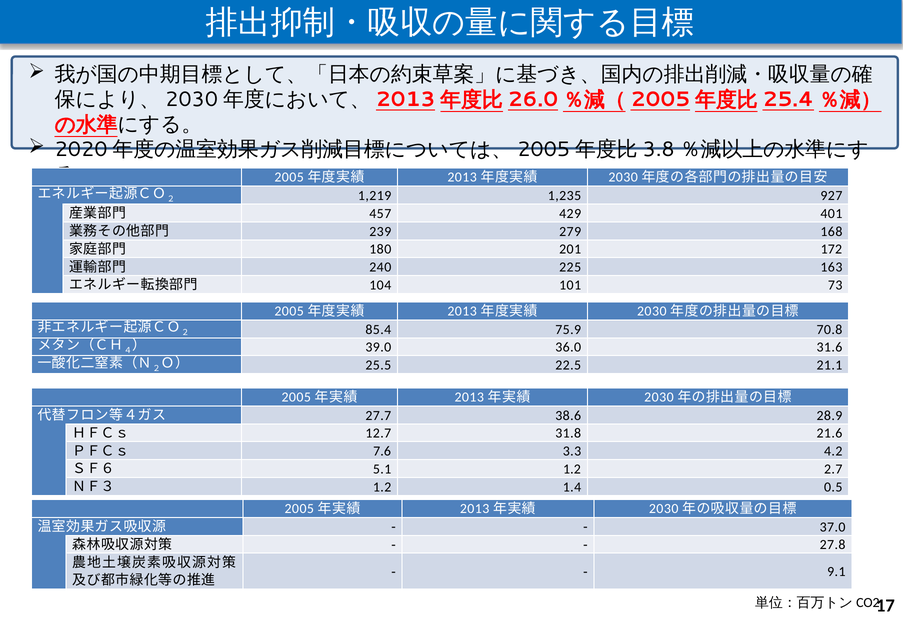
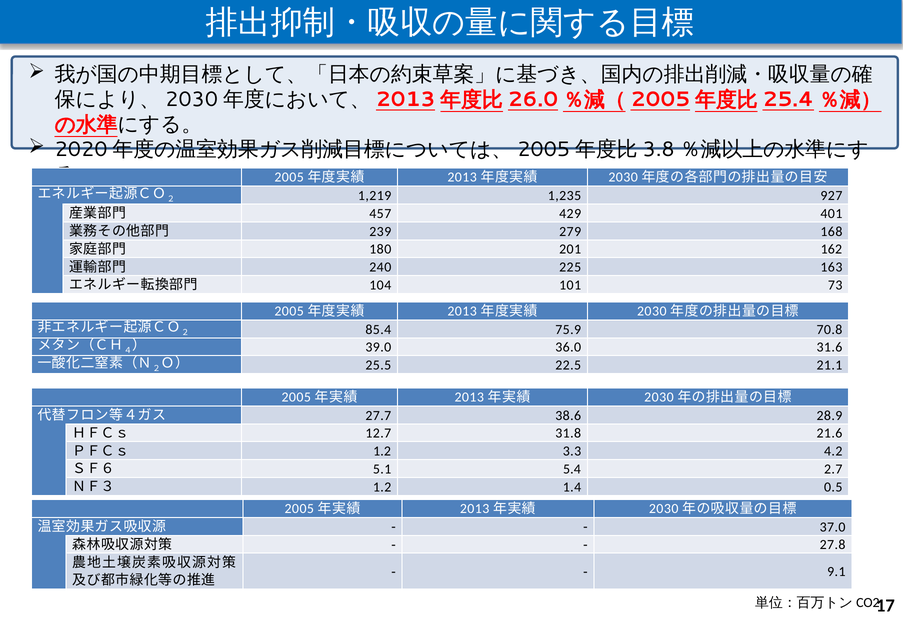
172: 172 -> 162
ＰＦＣｓ 7.6: 7.6 -> 1.2
5.1 1.2: 1.2 -> 5.4
